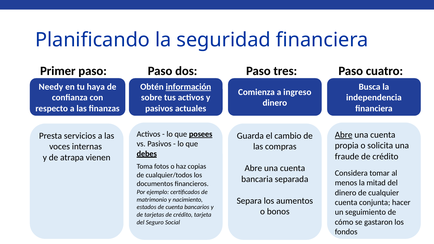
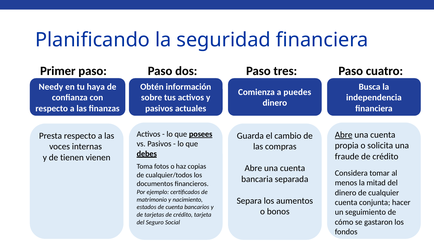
información underline: present -> none
ingreso: ingreso -> puedes
Presta servicios: servicios -> respecto
atrapa: atrapa -> tienen
